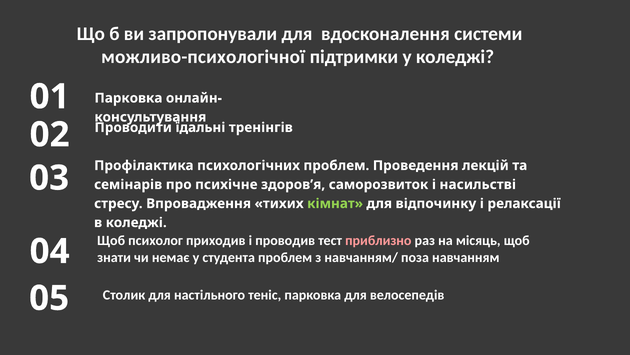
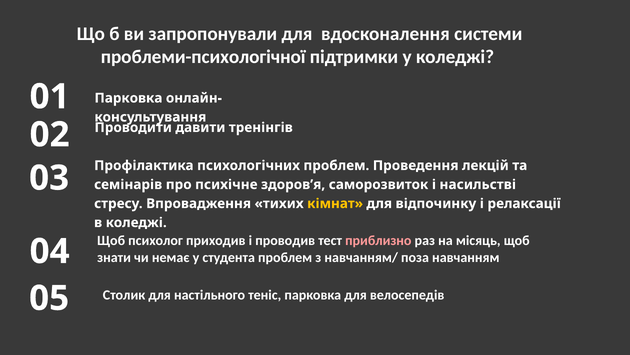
можливо-психологічної: можливо-психологічної -> проблеми-психологічної
їдальні: їдальні -> давити
кімнат colour: light green -> yellow
